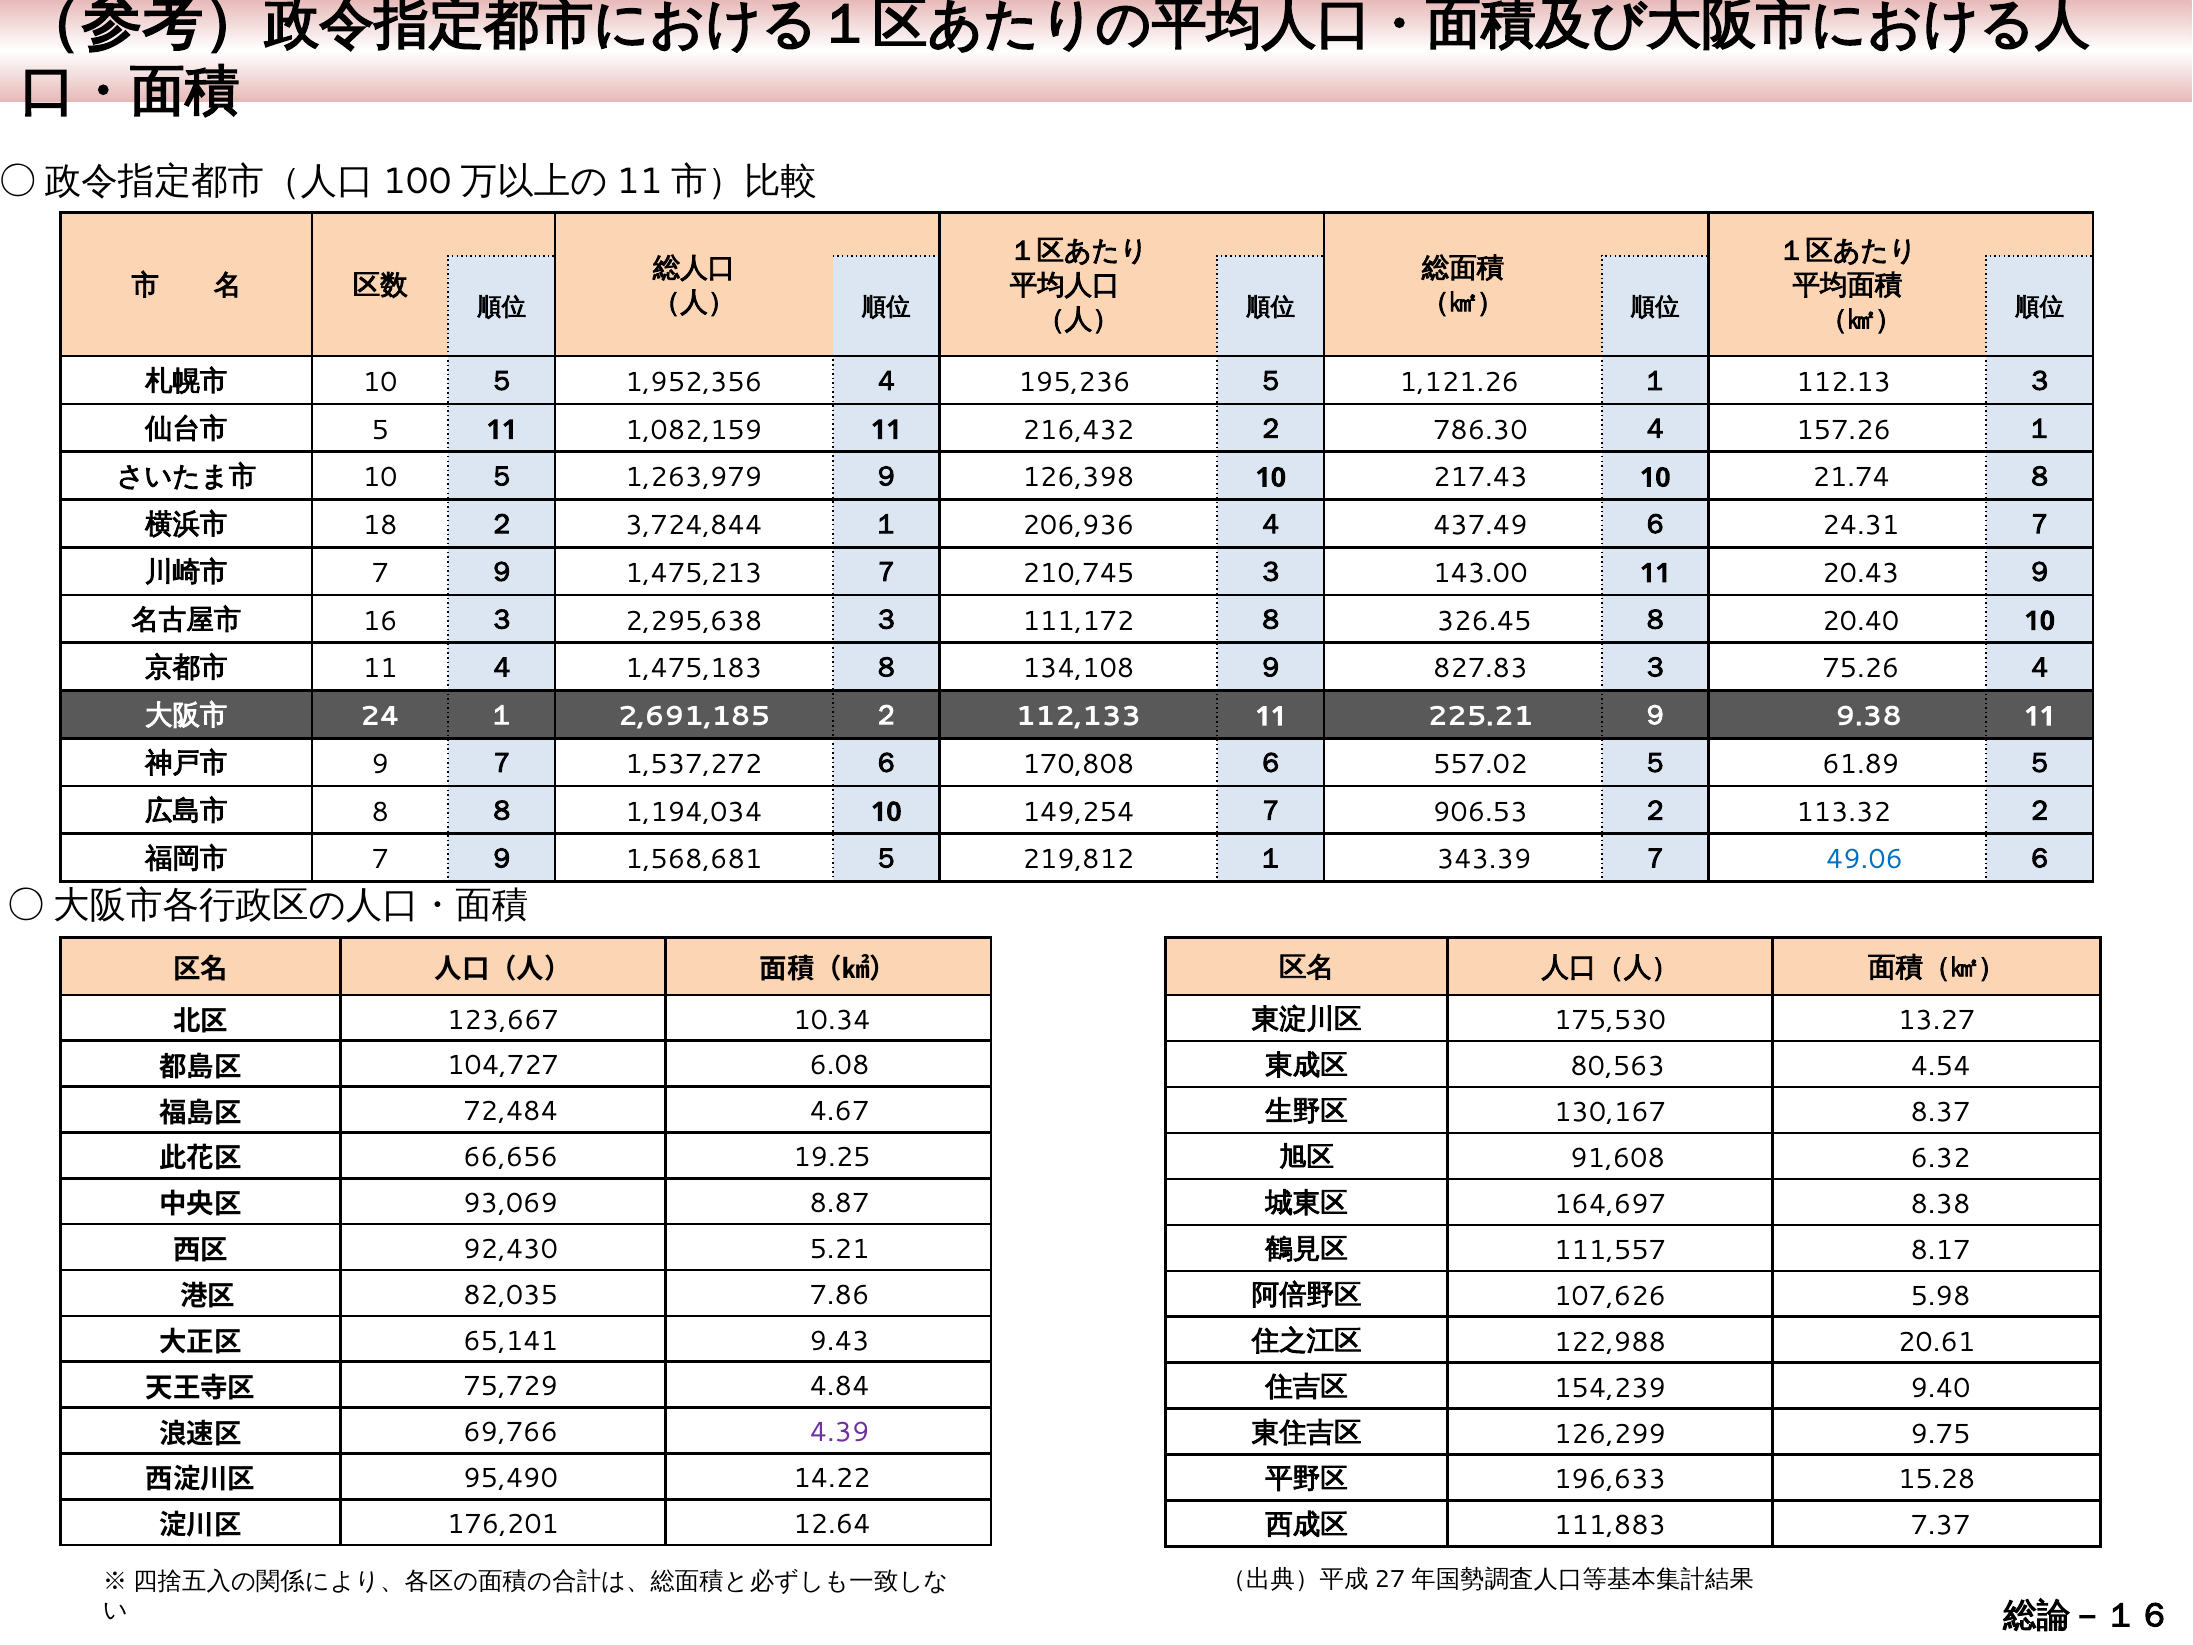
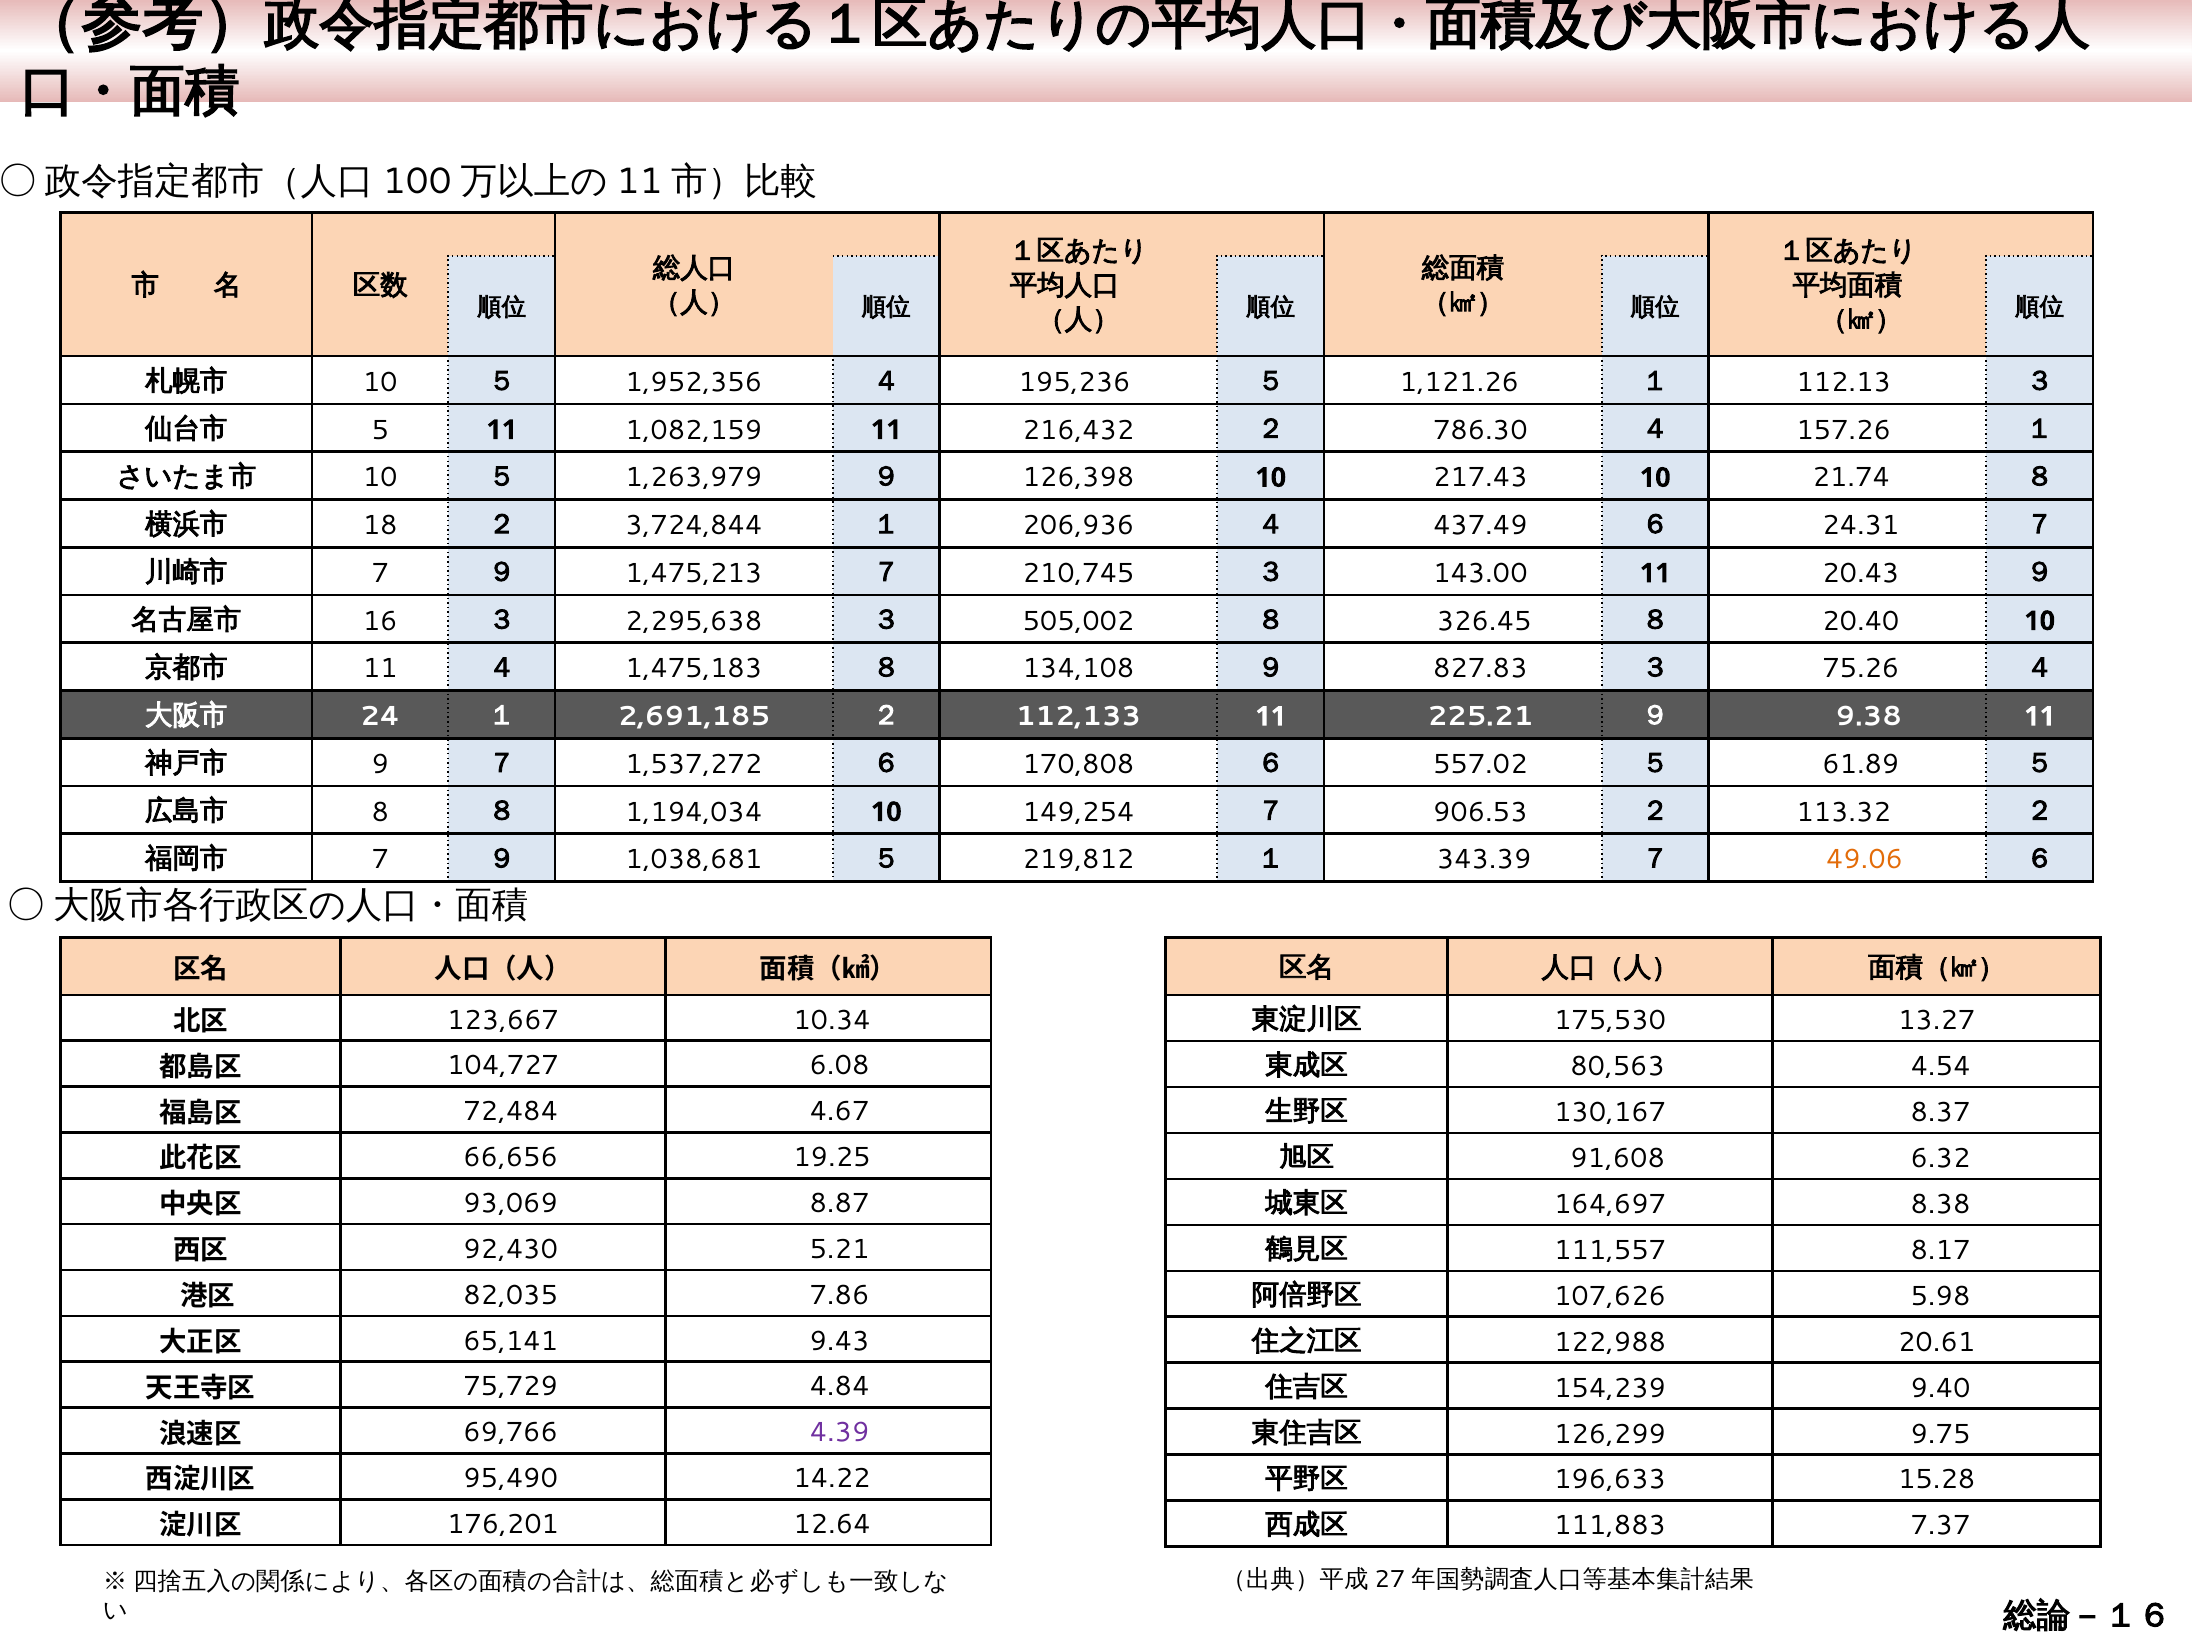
111,172: 111,172 -> 505,002
1,568,681: 1,568,681 -> 1,038,681
49.06 colour: blue -> orange
